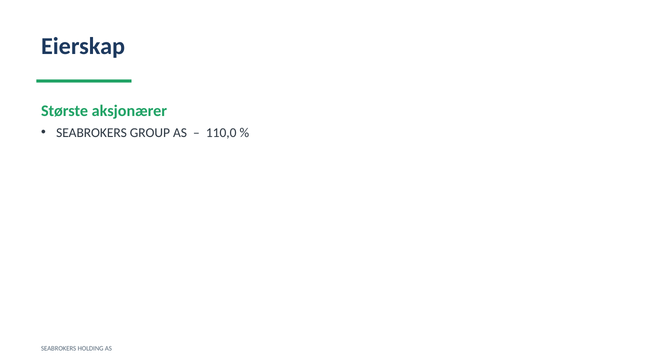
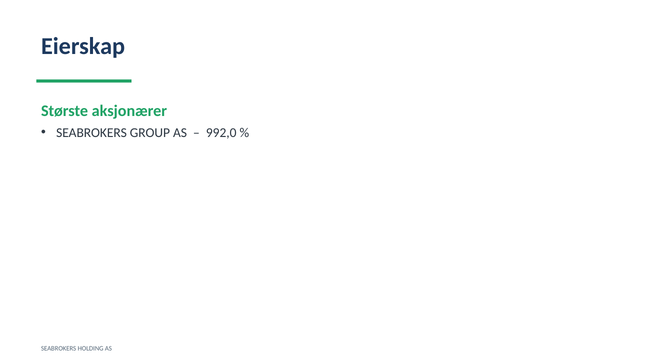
110,0: 110,0 -> 992,0
